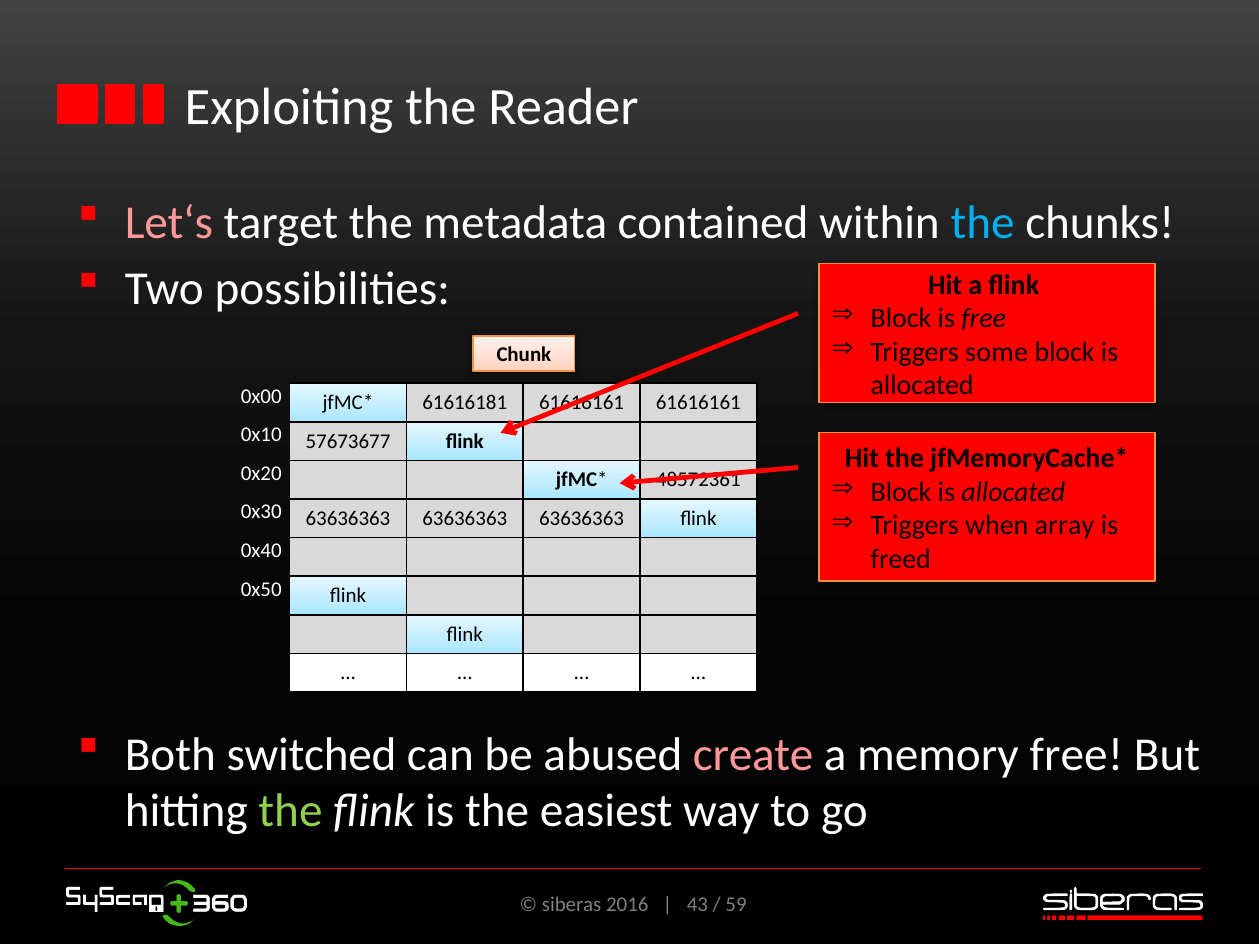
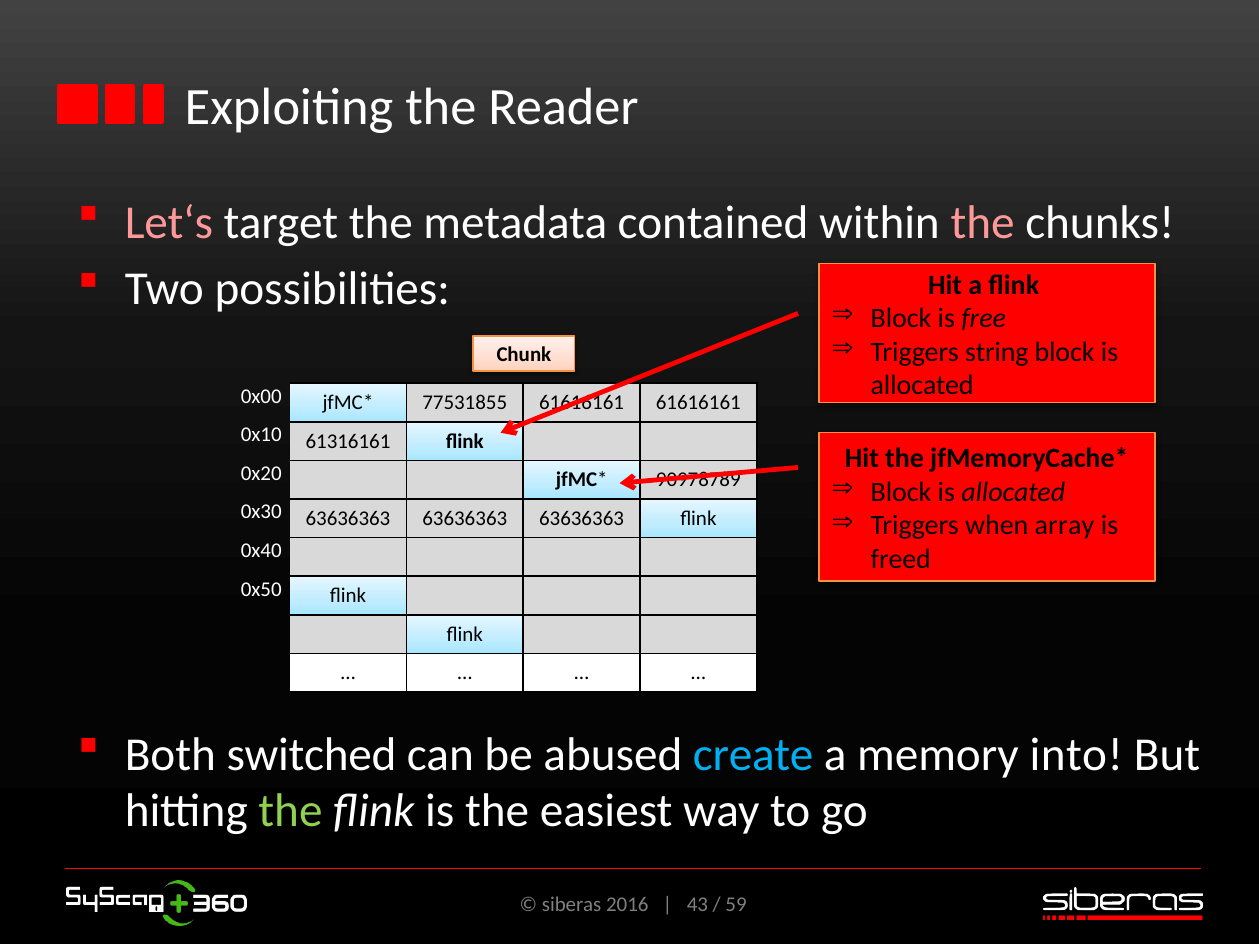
the at (983, 223) colour: light blue -> pink
some: some -> string
61616181: 61616181 -> 77531855
57673677: 57673677 -> 61316161
48572361: 48572361 -> 90978789
create colour: pink -> light blue
memory free: free -> into
